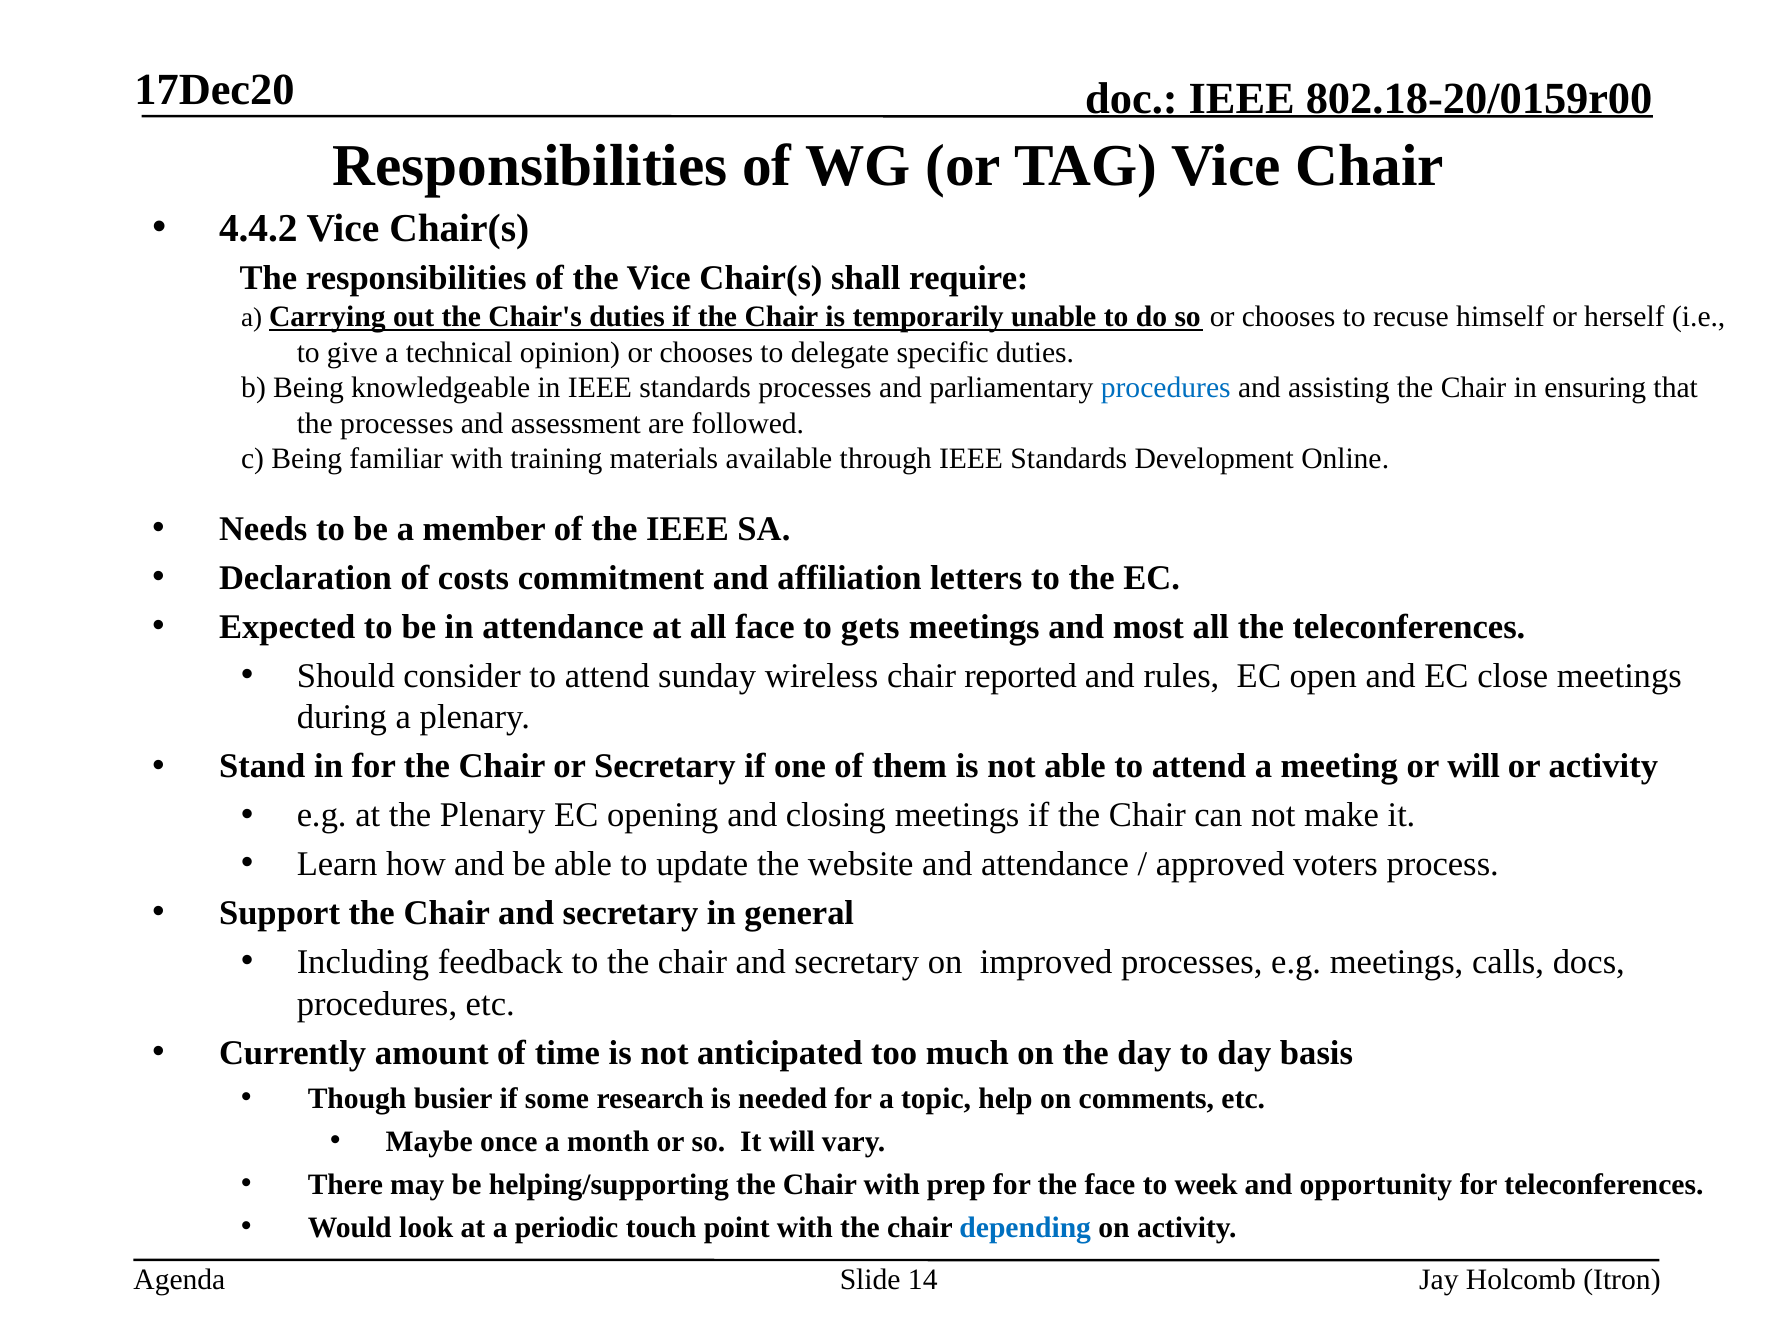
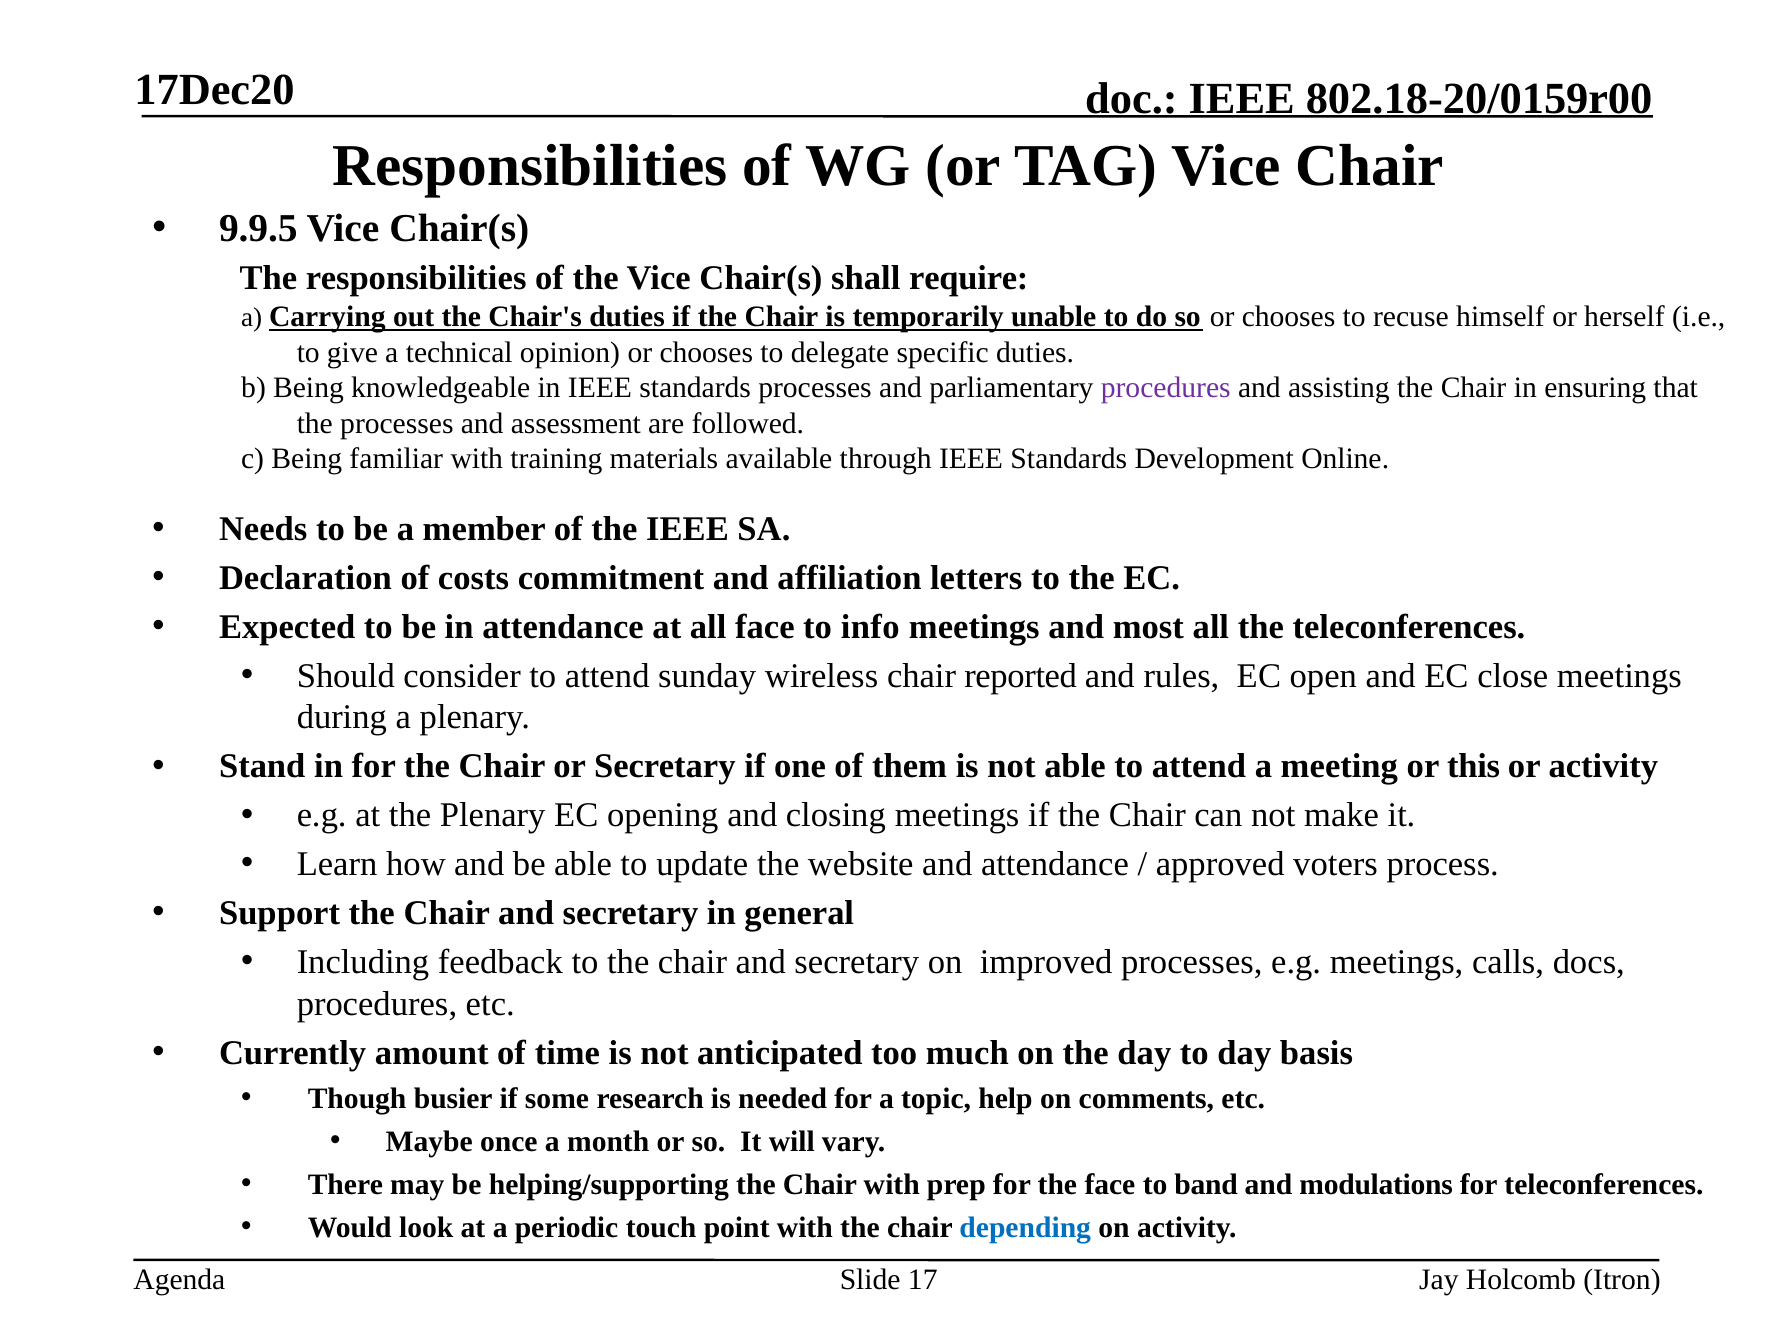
4.4.2: 4.4.2 -> 9.9.5
procedures at (1166, 388) colour: blue -> purple
gets: gets -> info
or will: will -> this
week: week -> band
opportunity: opportunity -> modulations
14: 14 -> 17
